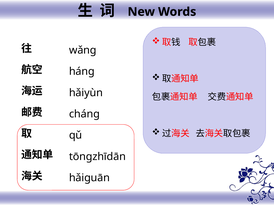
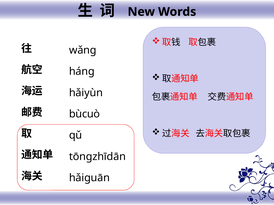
chánɡ: chánɡ -> bùcuò
